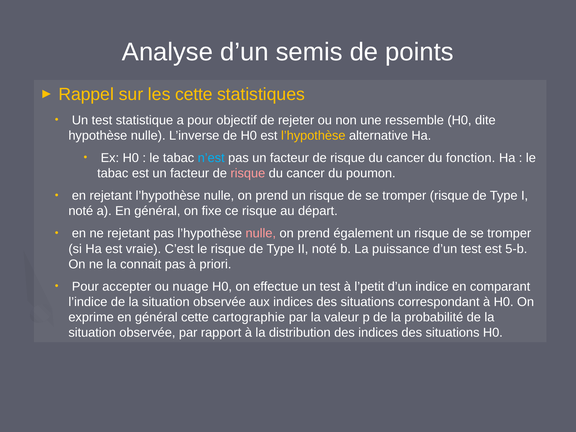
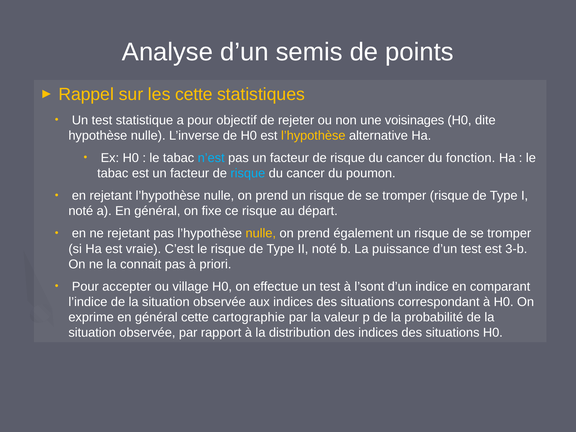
ressemble: ressemble -> voisinages
risque at (248, 173) colour: pink -> light blue
nulle at (261, 233) colour: pink -> yellow
5-b: 5-b -> 3-b
nuage: nuage -> village
l’petit: l’petit -> l’sont
